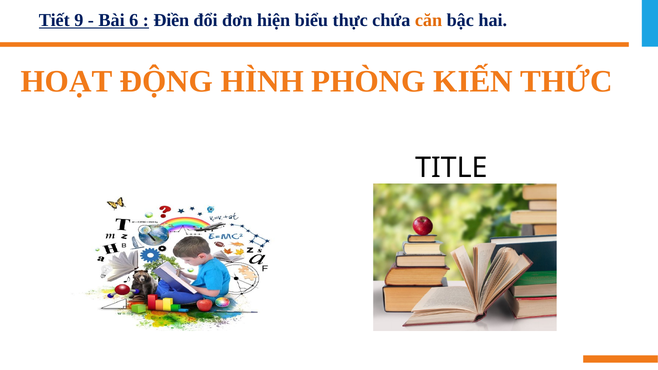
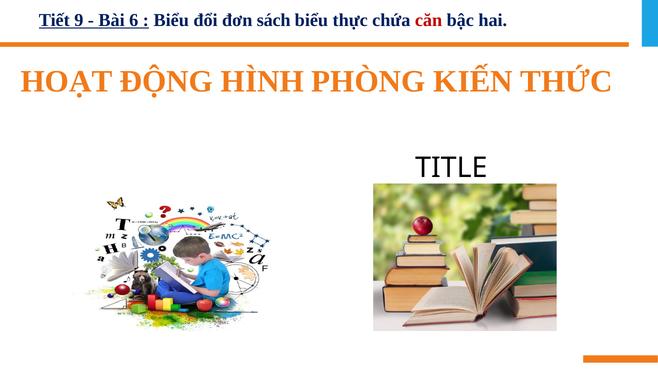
Điền at (171, 20): Điền -> Biểu
hiện: hiện -> sách
căn colour: orange -> red
